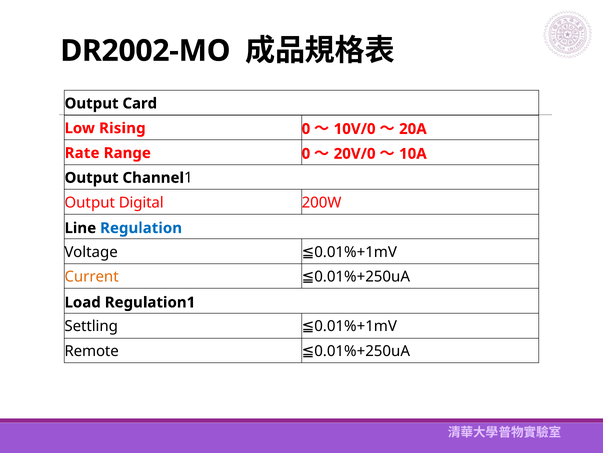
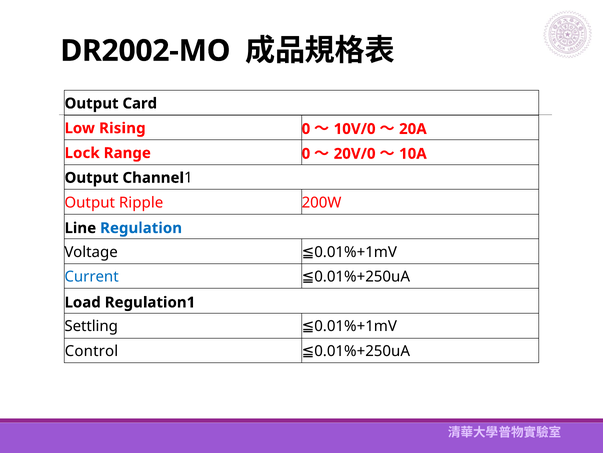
Rate: Rate -> Lock
Digital: Digital -> Ripple
Current colour: orange -> blue
Remote: Remote -> Control
